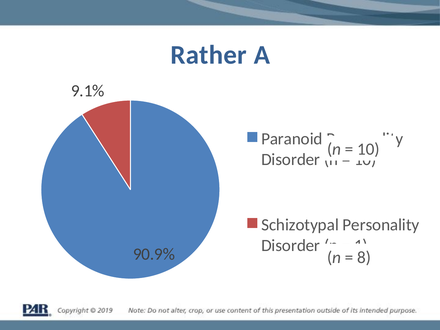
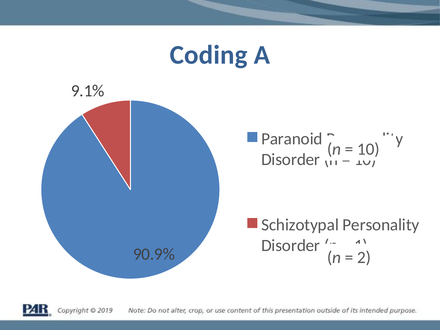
Rather: Rather -> Coding
8: 8 -> 2
